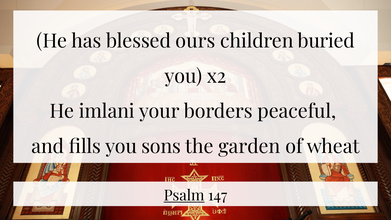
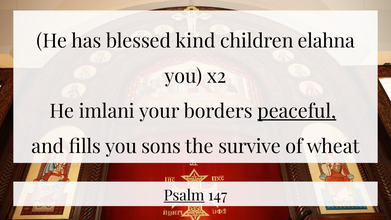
ours: ours -> kind
buried: buried -> elahna
peaceful underline: none -> present
garden: garden -> survive
